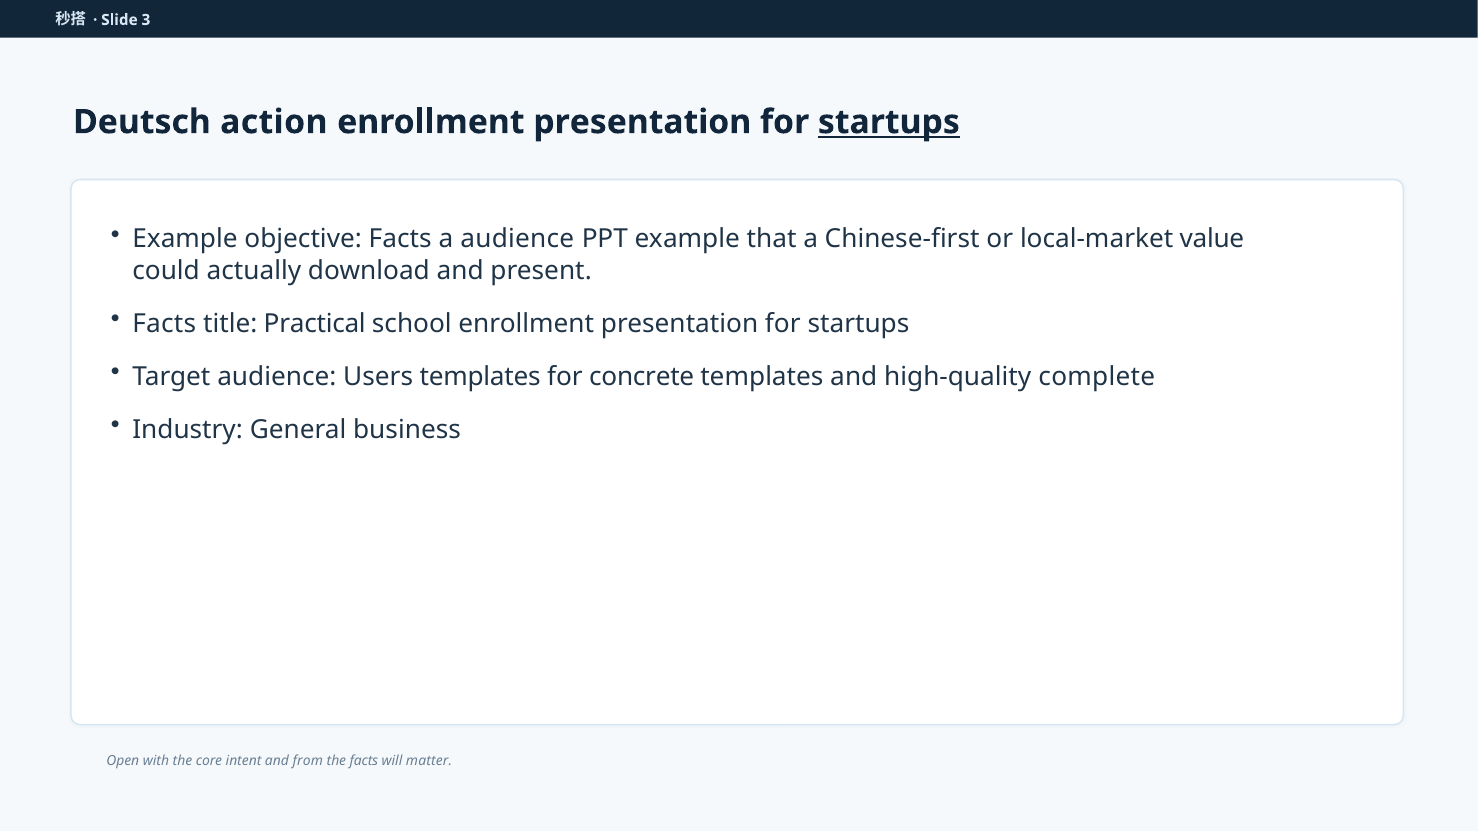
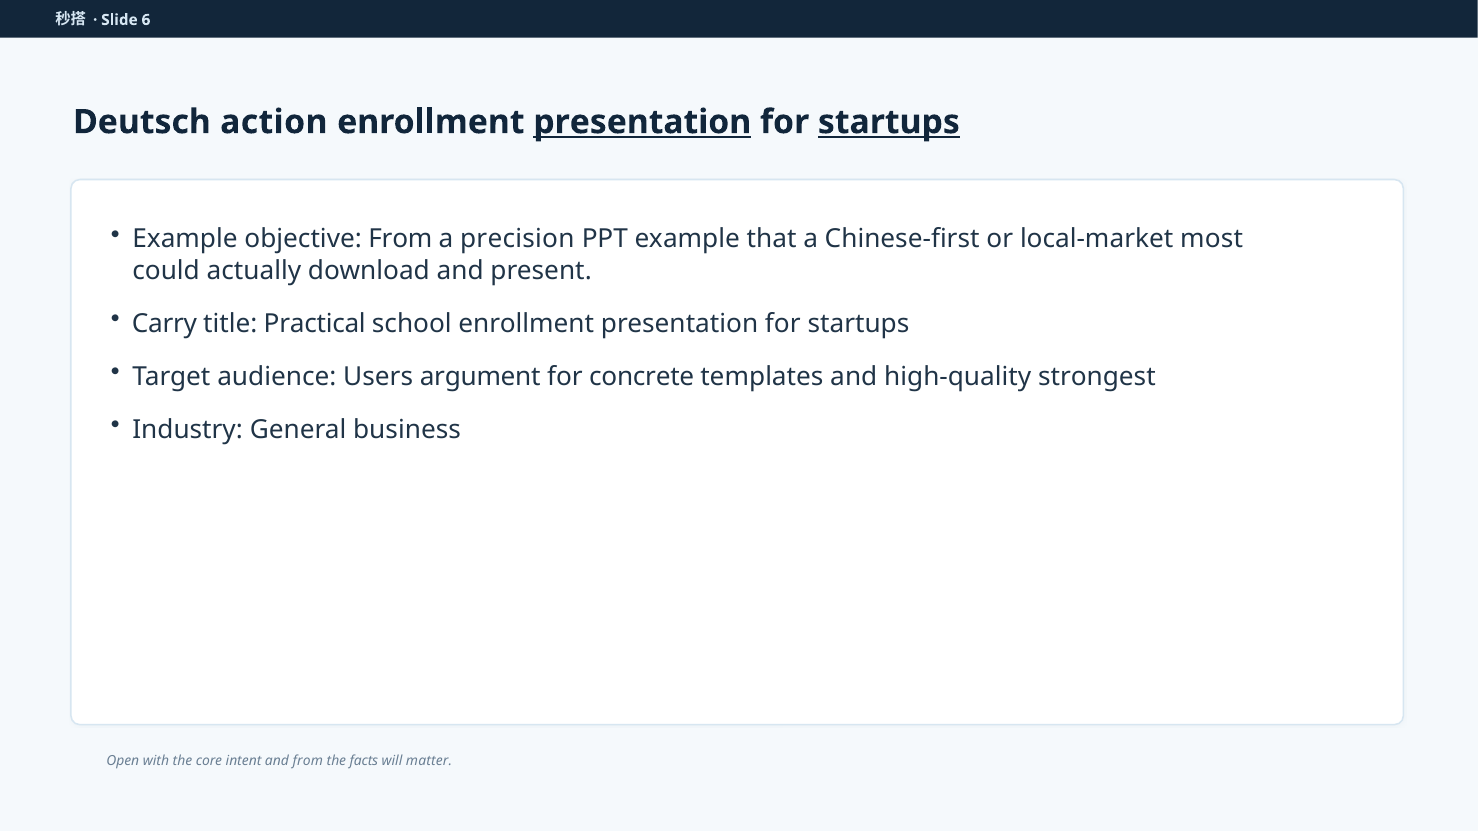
3: 3 -> 6
presentation at (642, 122) underline: none -> present
objective Facts: Facts -> From
a audience: audience -> precision
value: value -> most
Facts at (164, 324): Facts -> Carry
Users templates: templates -> argument
complete: complete -> strongest
